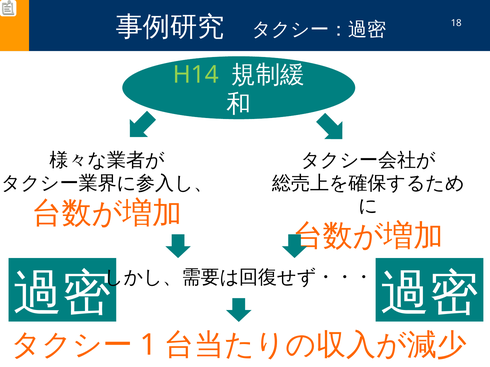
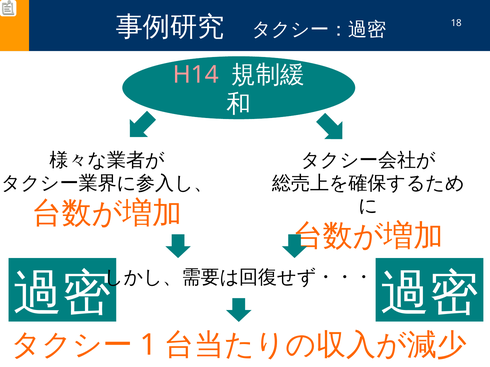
H14 colour: light green -> pink
